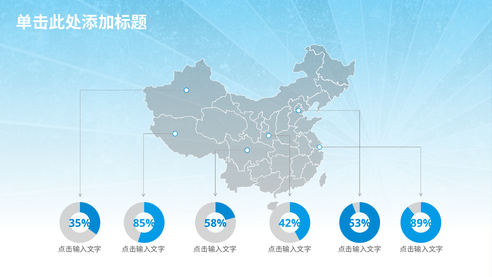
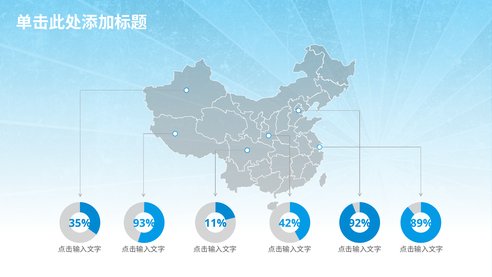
85%: 85% -> 93%
58%: 58% -> 11%
53%: 53% -> 92%
